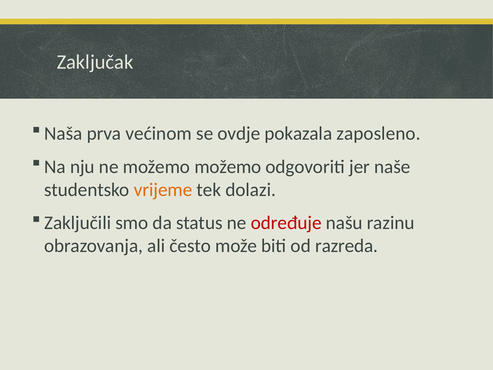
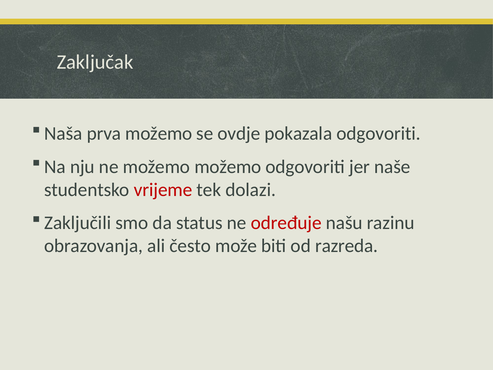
prva većinom: većinom -> možemo
pokazala zaposleno: zaposleno -> odgovoriti
vrijeme colour: orange -> red
